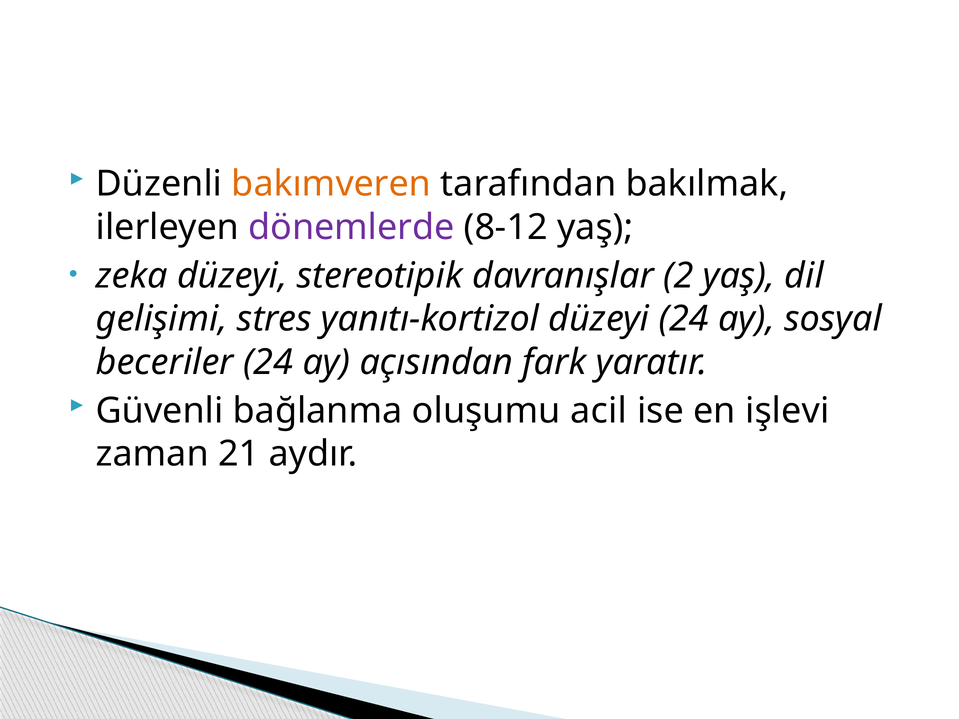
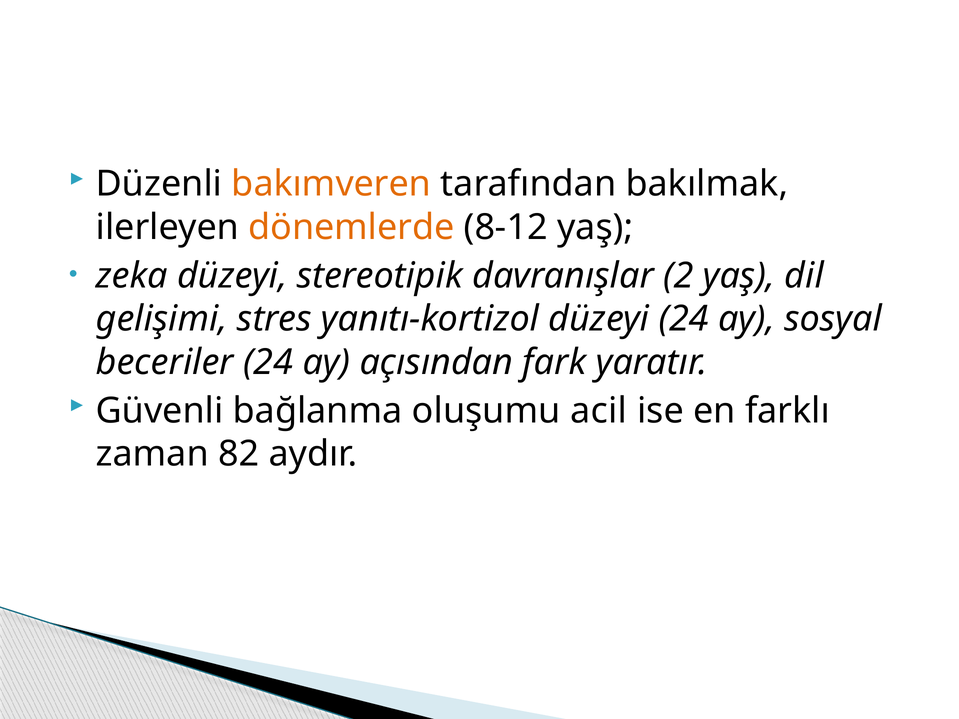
dönemlerde colour: purple -> orange
işlevi: işlevi -> farklı
21: 21 -> 82
